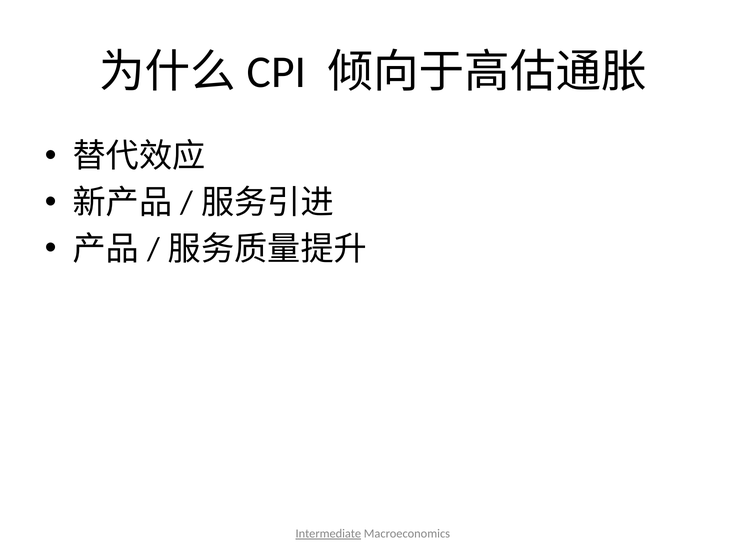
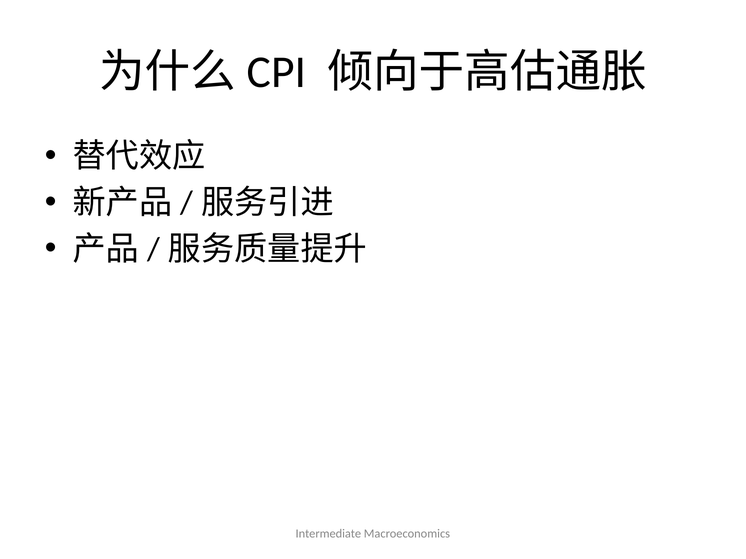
Intermediate underline: present -> none
